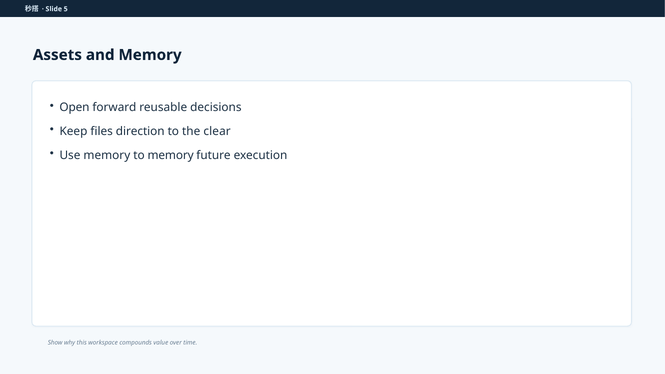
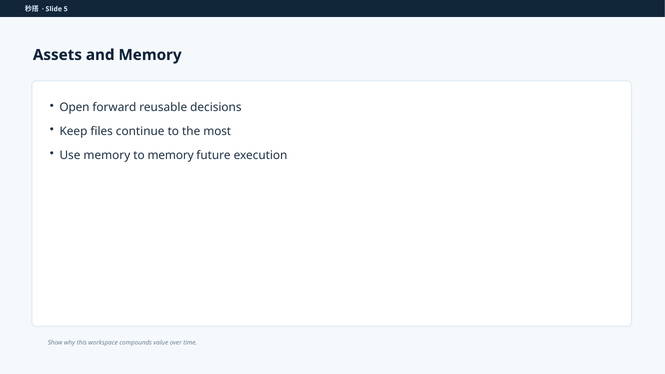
direction: direction -> continue
clear: clear -> most
